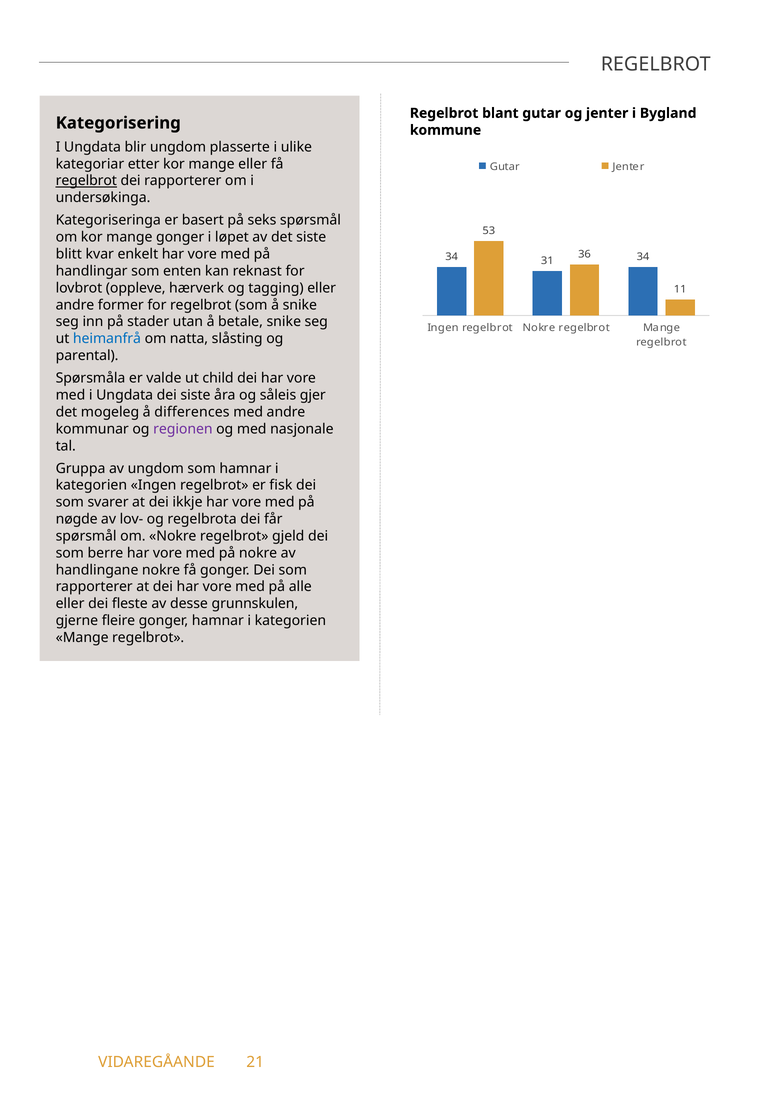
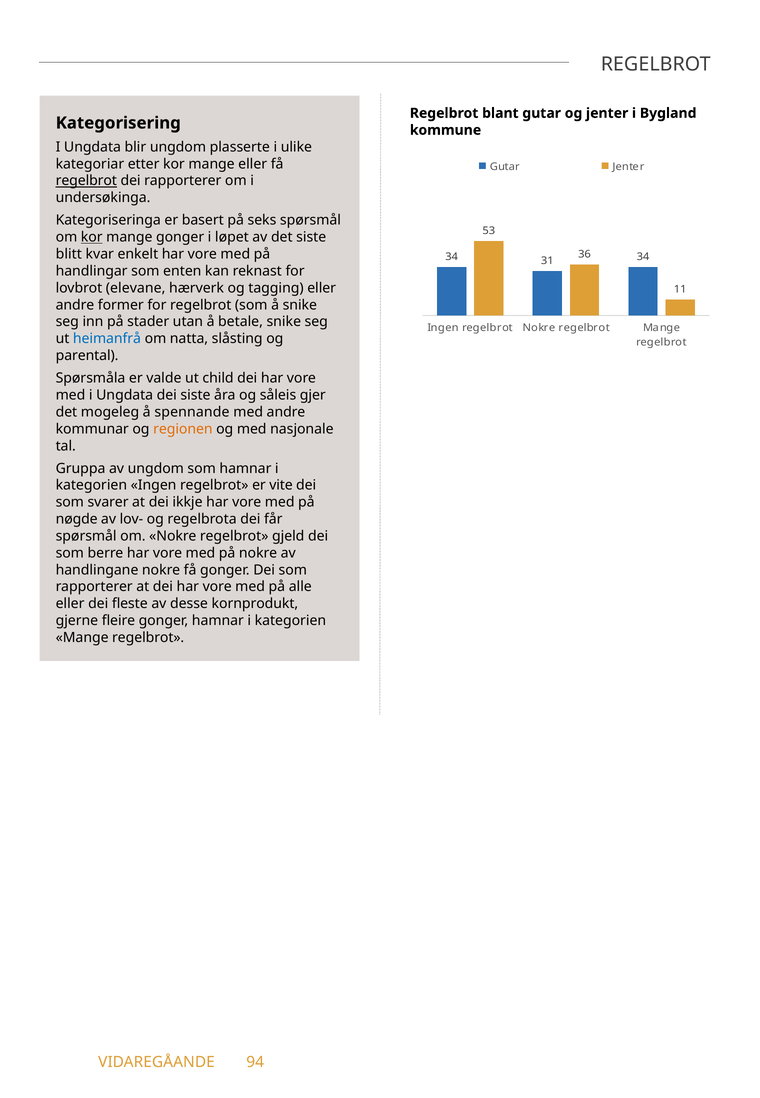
kor at (92, 237) underline: none -> present
oppleve: oppleve -> elevane
differences: differences -> spennande
regionen colour: purple -> orange
fisk: fisk -> vite
grunnskulen: grunnskulen -> kornprodukt
21: 21 -> 94
